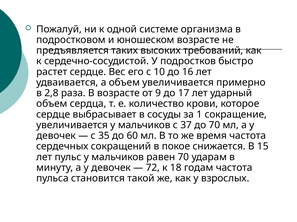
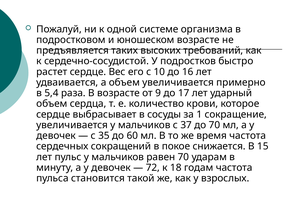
2,8: 2,8 -> 5,4
